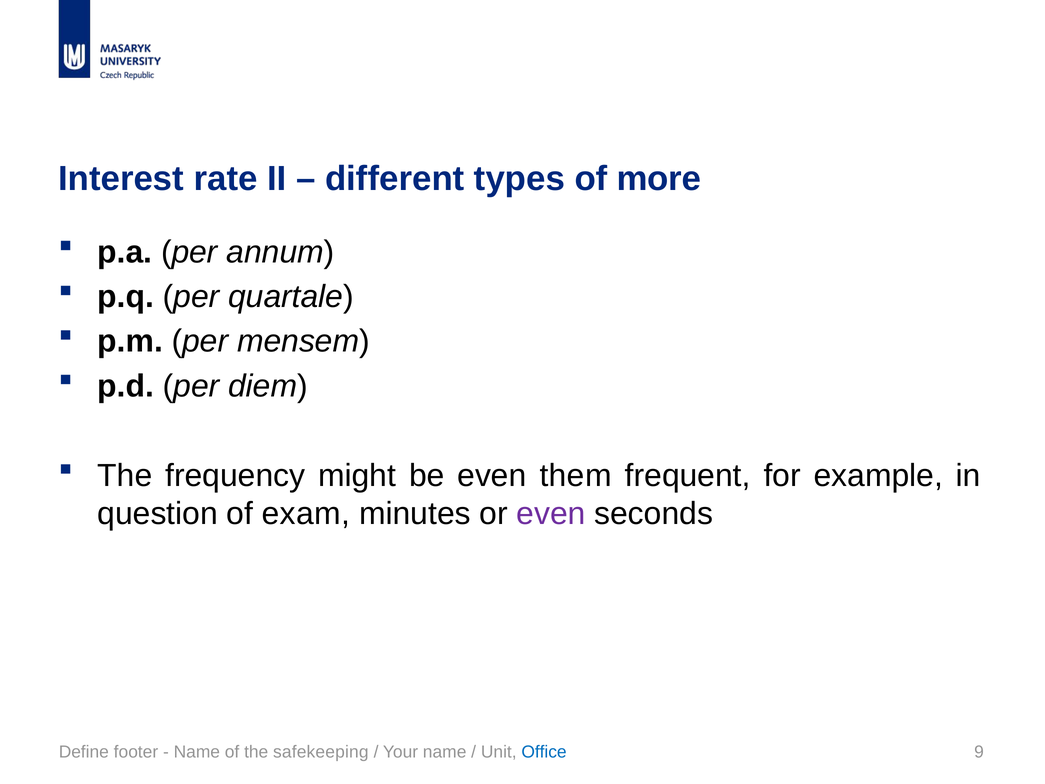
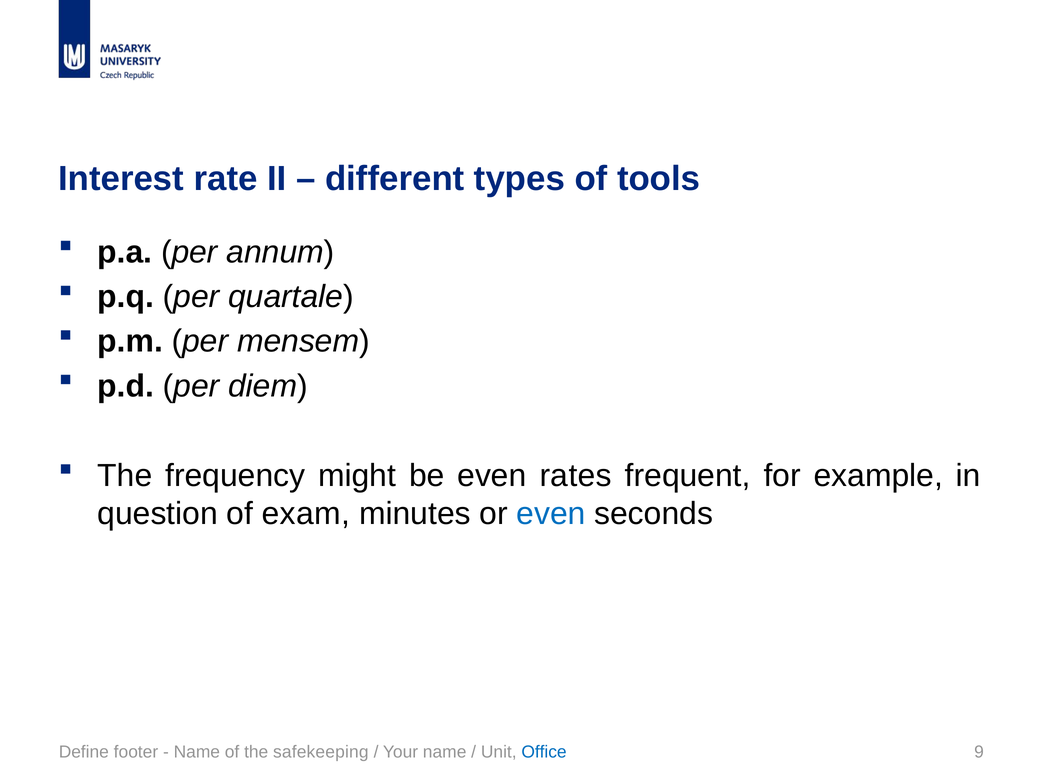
more: more -> tools
them: them -> rates
even at (551, 514) colour: purple -> blue
